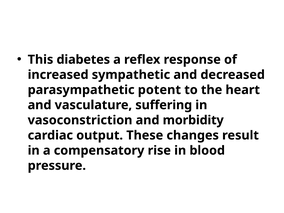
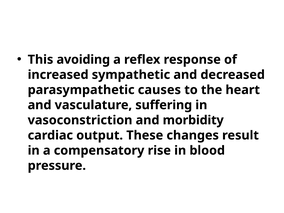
diabetes: diabetes -> avoiding
potent: potent -> causes
